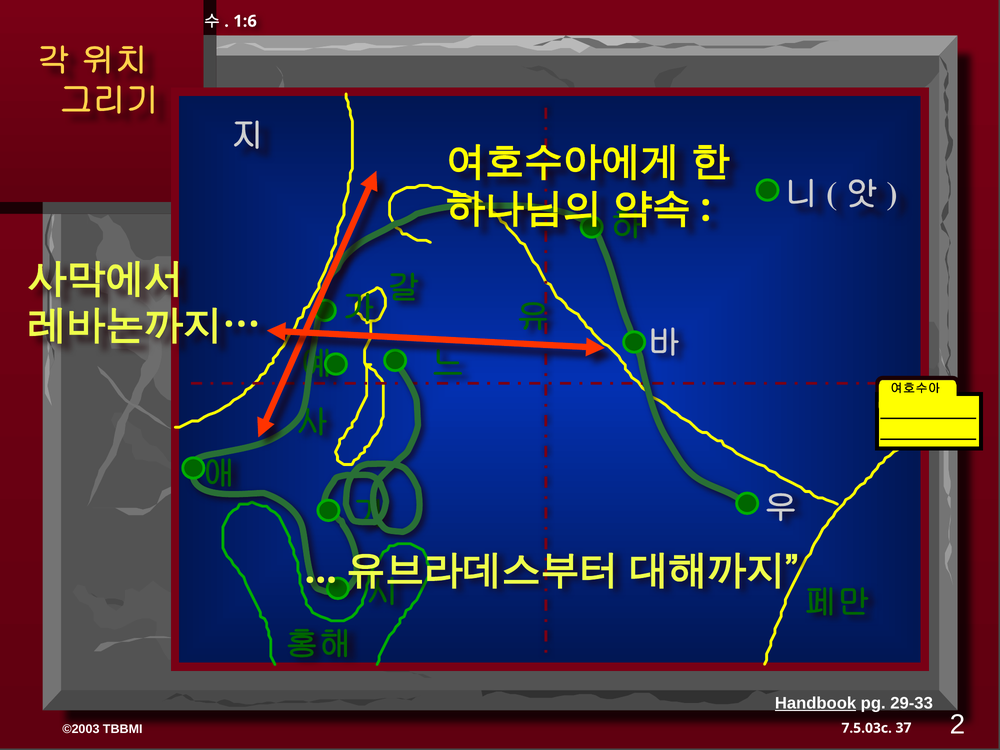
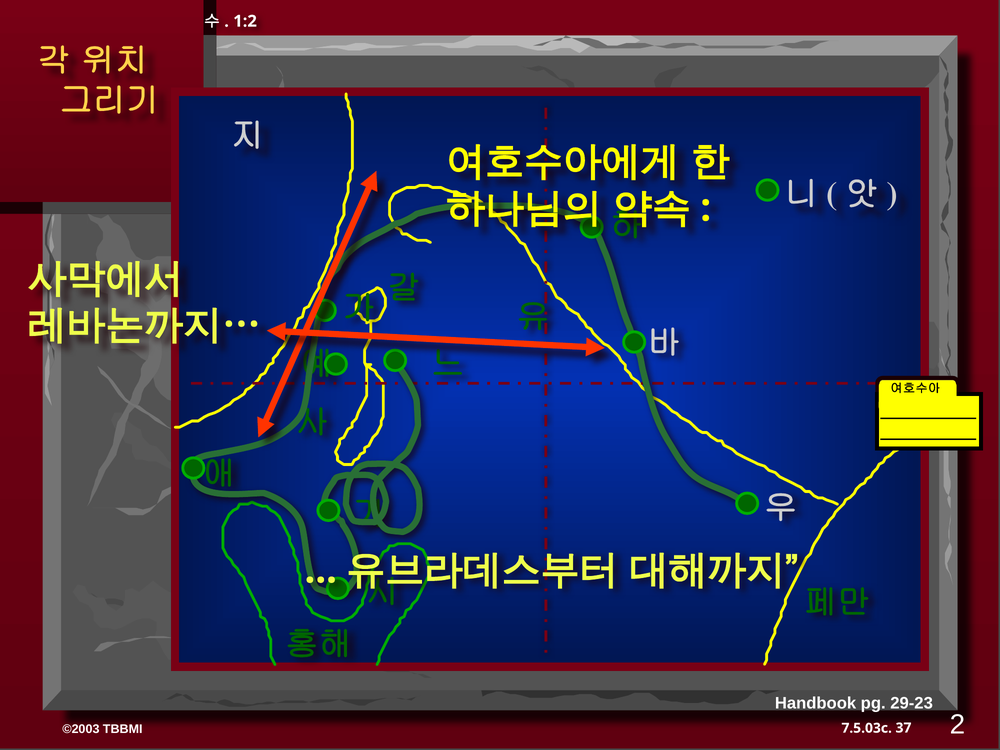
1:6: 1:6 -> 1:2
Handbook underline: present -> none
29-33: 29-33 -> 29-23
